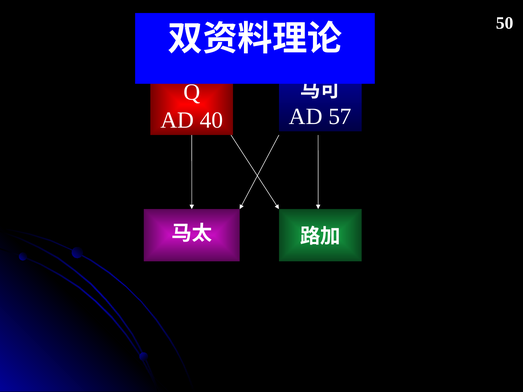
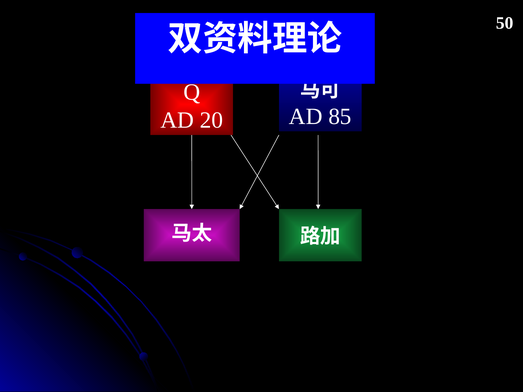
57: 57 -> 85
40: 40 -> 20
